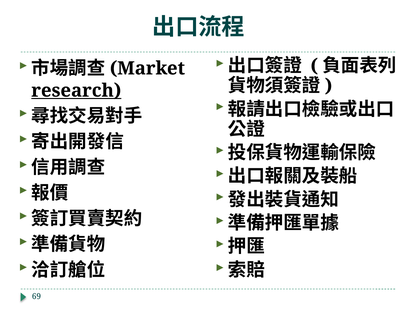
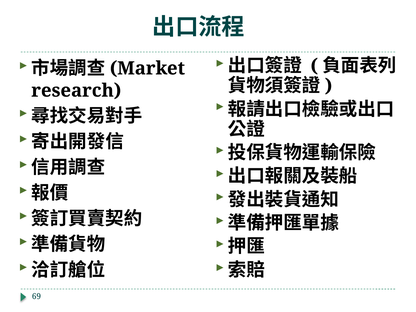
research underline: present -> none
